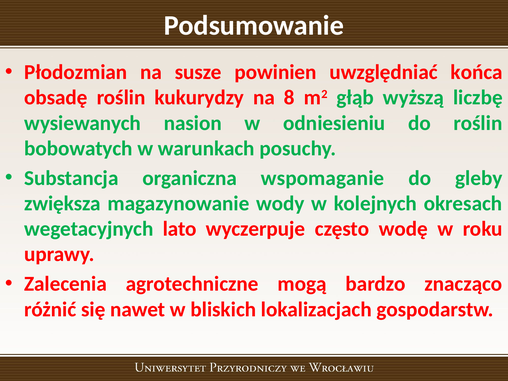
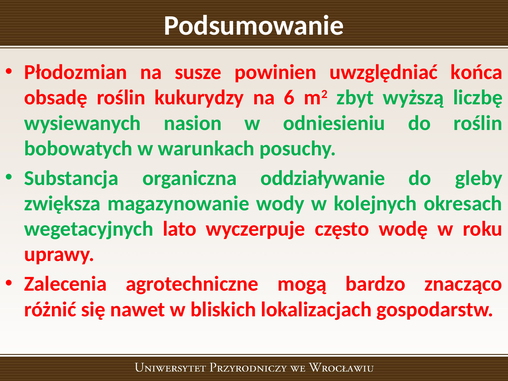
8: 8 -> 6
głąb: głąb -> zbyt
wspomaganie: wspomaganie -> oddziaływanie
